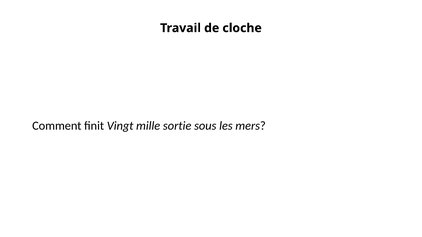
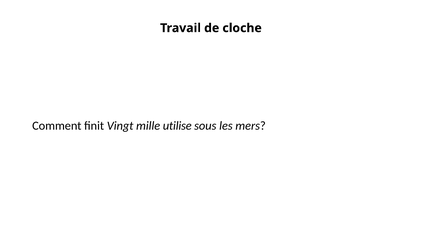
sortie: sortie -> utilise
